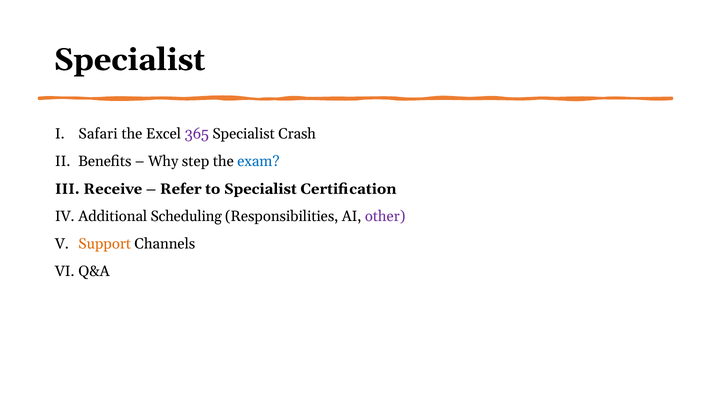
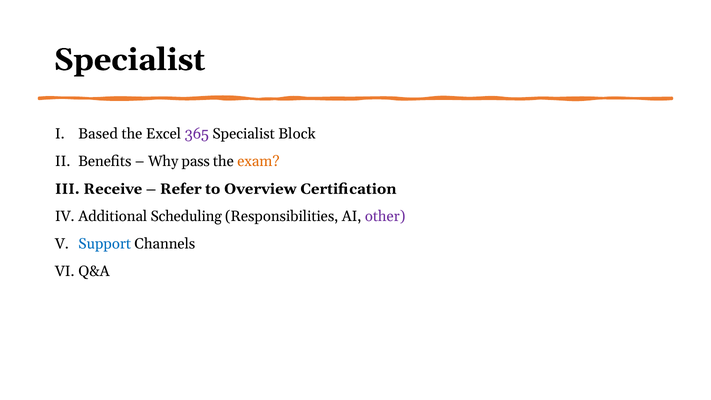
Safari: Safari -> Based
Crash: Crash -> Block
step: step -> pass
exam colour: blue -> orange
to Specialist: Specialist -> Overview
Support colour: orange -> blue
